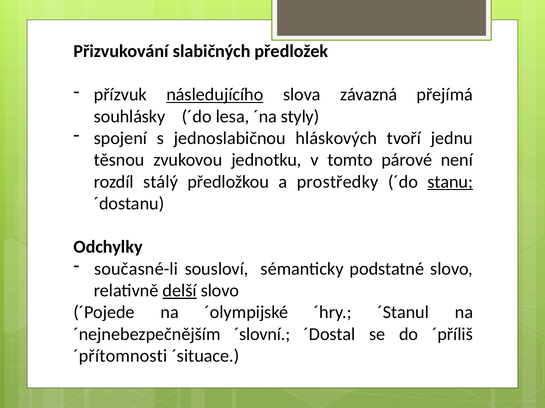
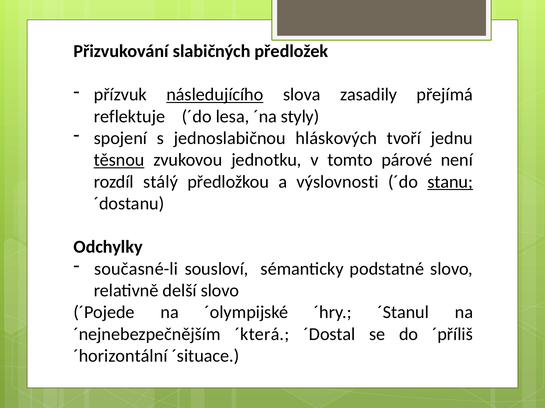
závazná: závazná -> zasadily
souhlásky: souhlásky -> reflektuje
těsnou underline: none -> present
prostředky: prostředky -> výslovnosti
delší underline: present -> none
´slovní: ´slovní -> ´která
´přítomnosti: ´přítomnosti -> ´horizontální
